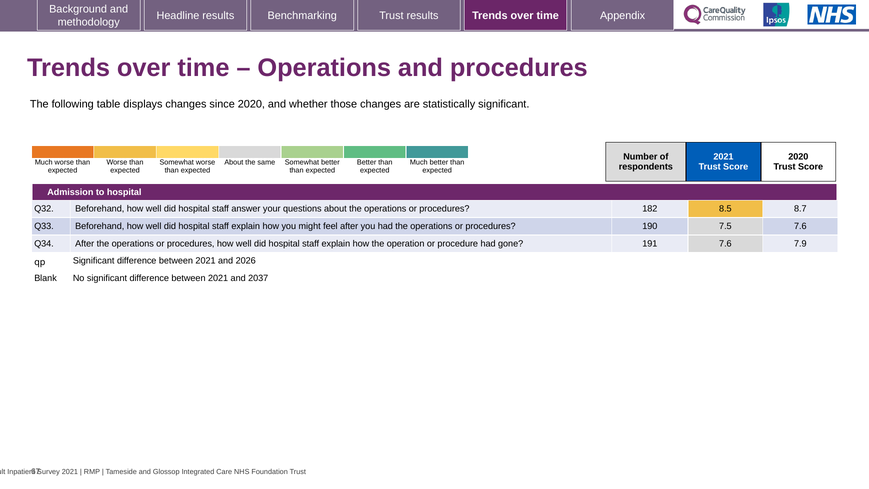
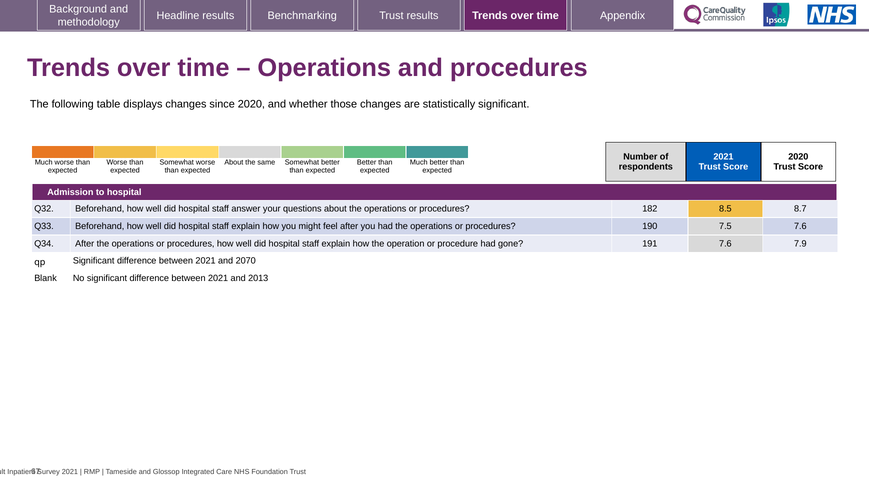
2026: 2026 -> 2070
2037: 2037 -> 2013
